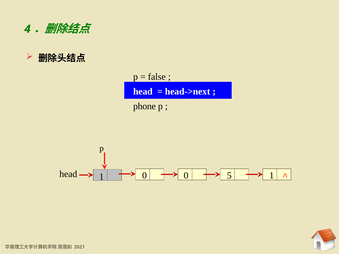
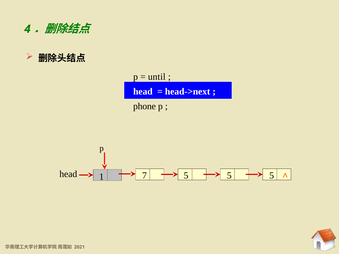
false: false -> until
head 0: 0 -> 5
1 at (272, 176): 1 -> 5
1 0: 0 -> 7
